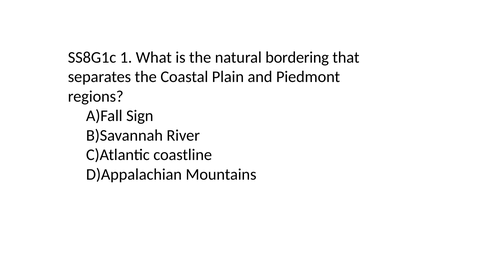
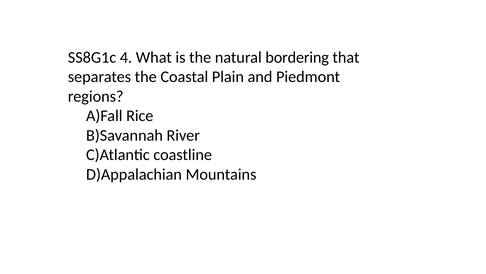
1: 1 -> 4
Sign: Sign -> Rice
